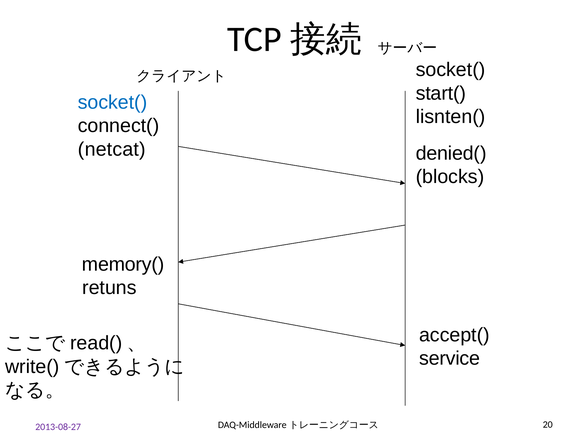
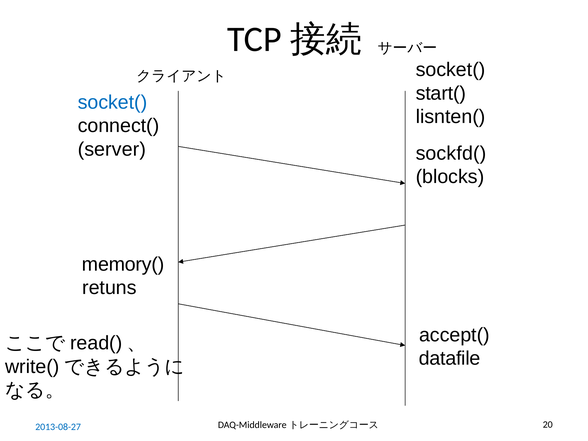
netcat: netcat -> server
denied(: denied( -> sockfd(
service: service -> datafile
2013-08-27 colour: purple -> blue
